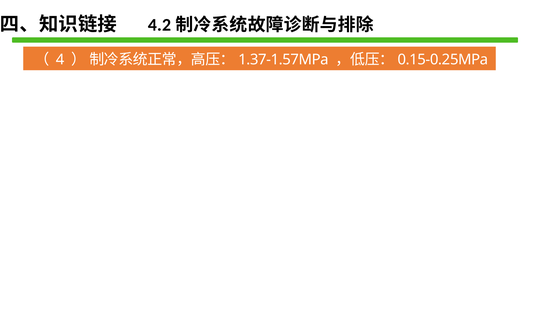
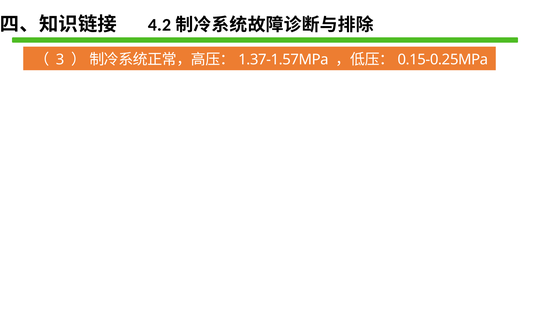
4: 4 -> 3
